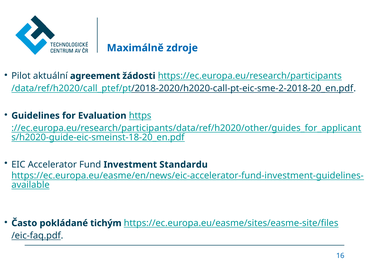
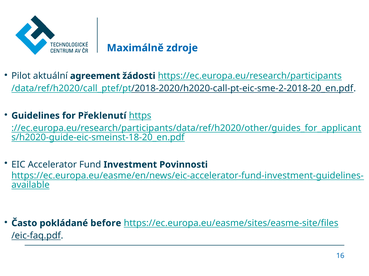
Evaluation: Evaluation -> Překlenutí
Standardu: Standardu -> Povinnosti
tichým: tichým -> before
